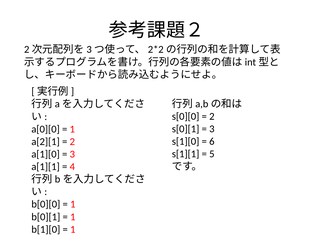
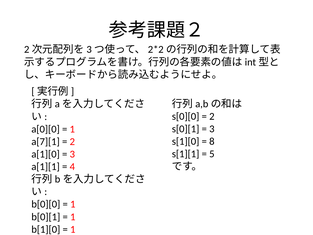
6: 6 -> 8
a[2][1: a[2][1 -> a[7][1
